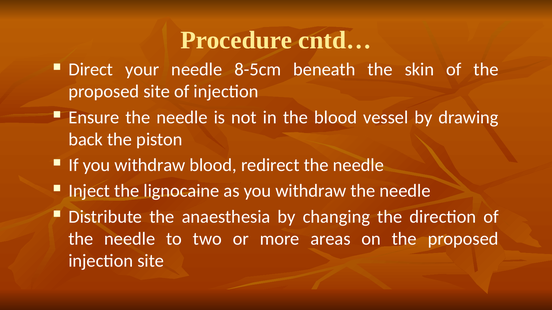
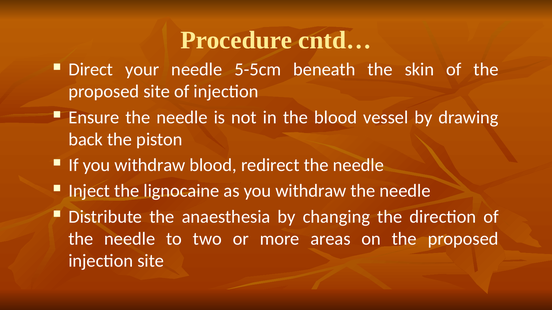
8-5cm: 8-5cm -> 5-5cm
